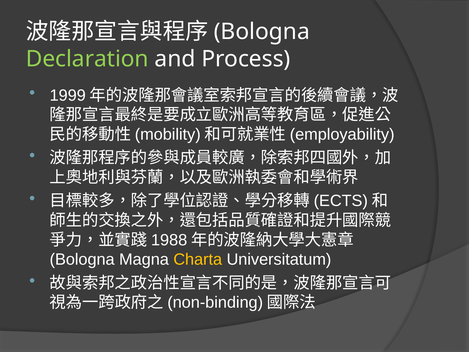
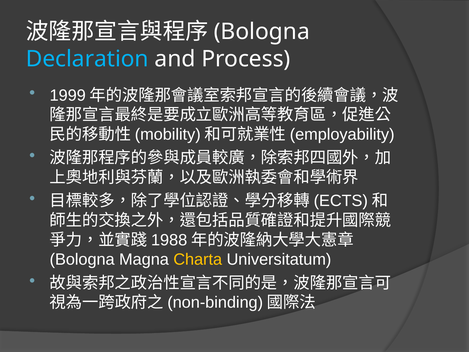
Declaration colour: light green -> light blue
